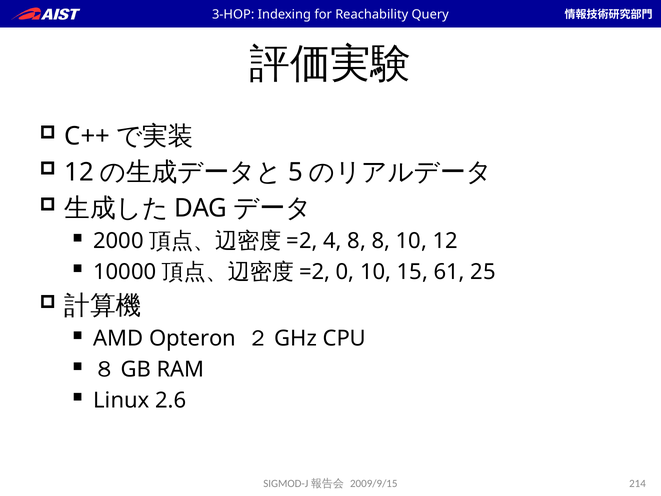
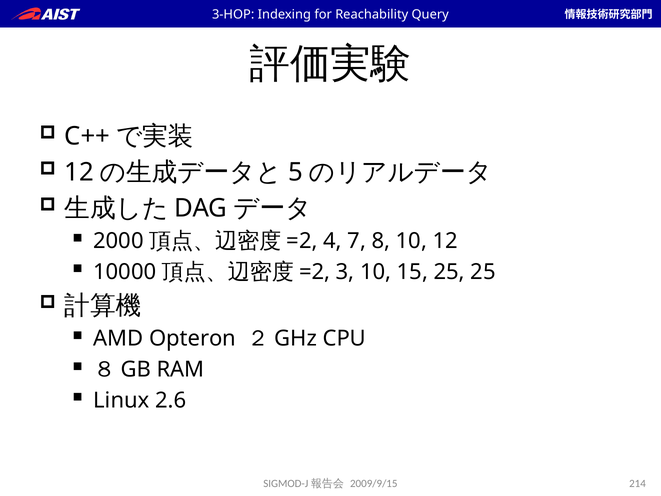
4 8: 8 -> 7
0: 0 -> 3
15 61: 61 -> 25
